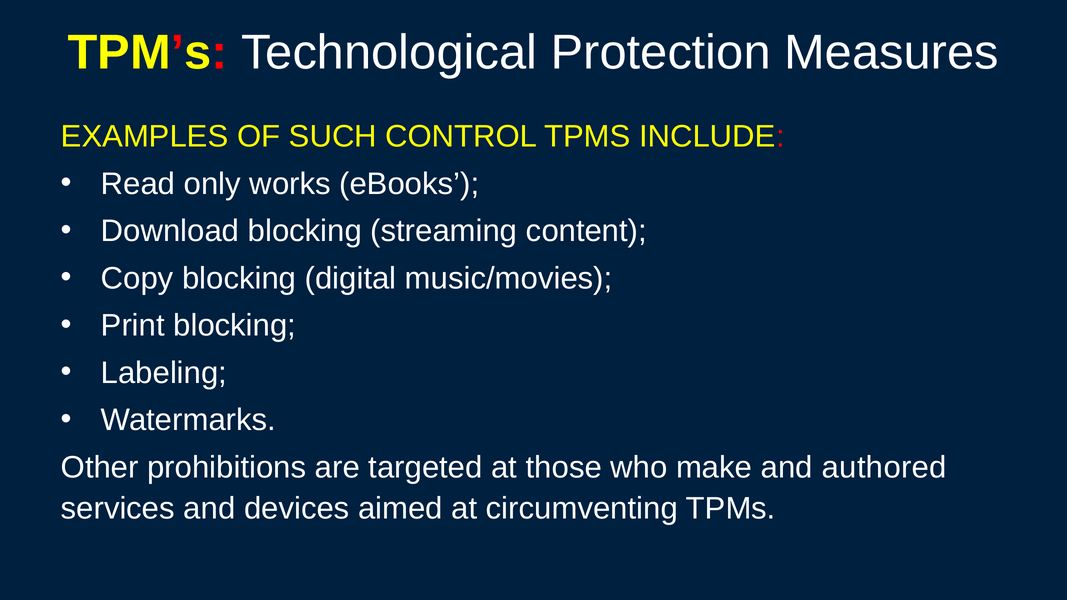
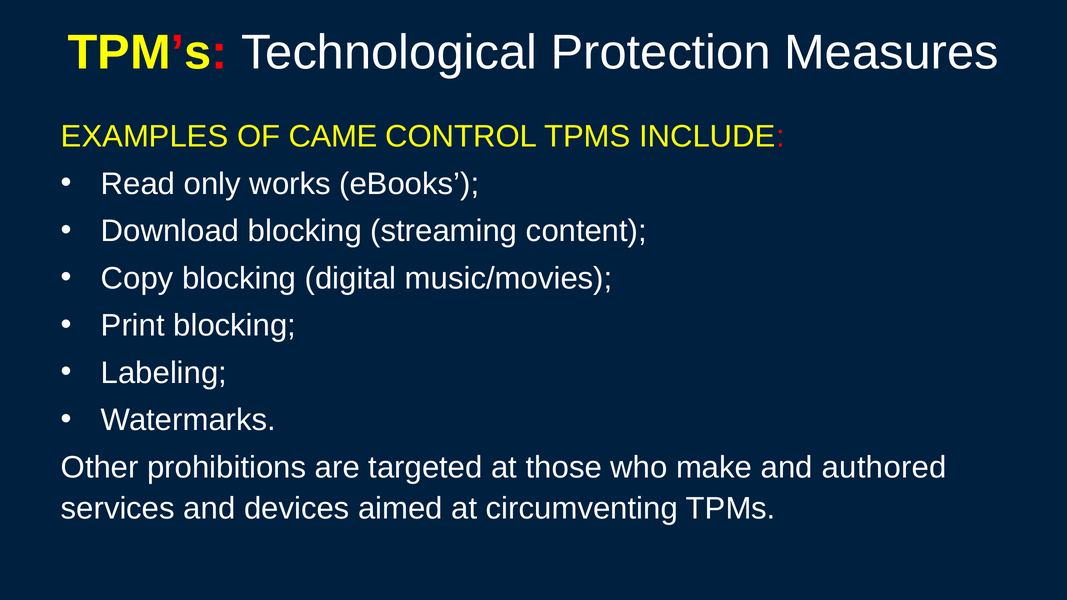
SUCH: SUCH -> CAME
